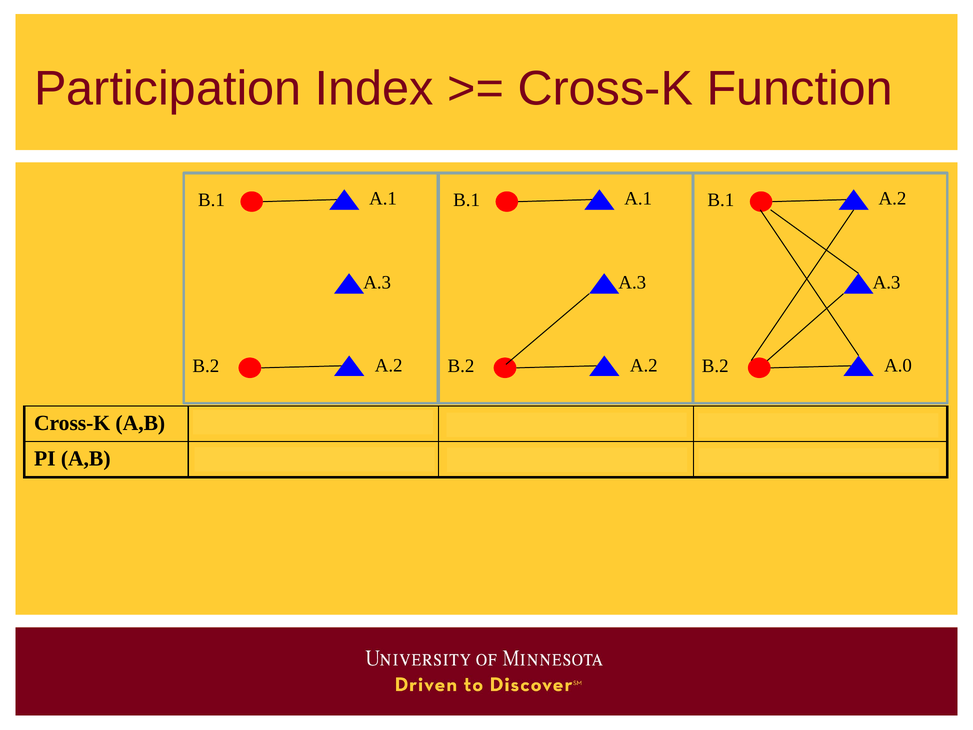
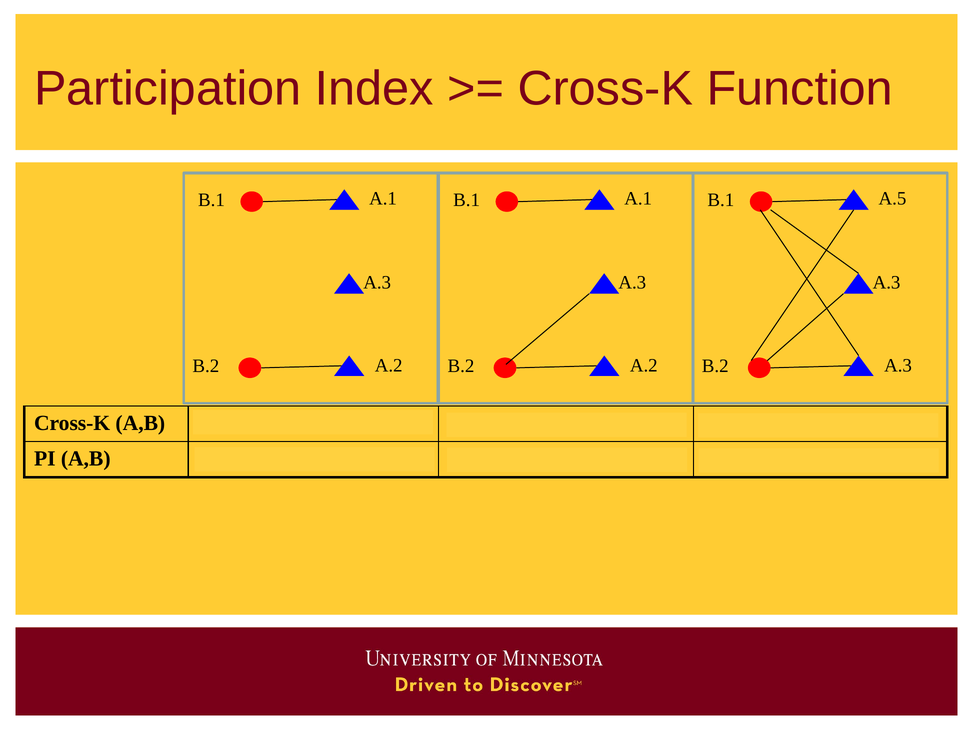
A.2 at (892, 199): A.2 -> A.5
A.0 at (898, 365): A.0 -> A.3
